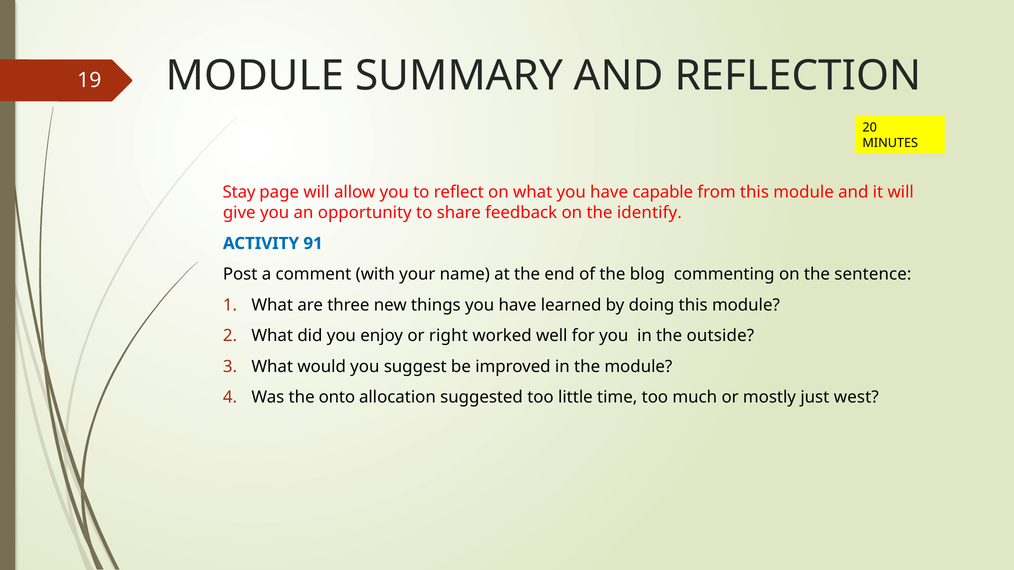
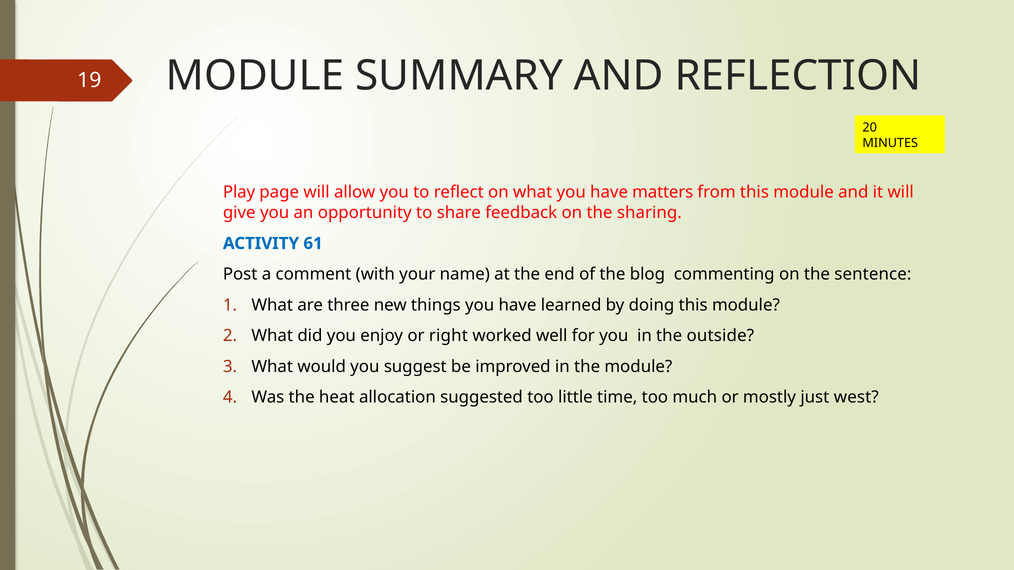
Stay: Stay -> Play
capable: capable -> matters
identify: identify -> sharing
91: 91 -> 61
onto: onto -> heat
